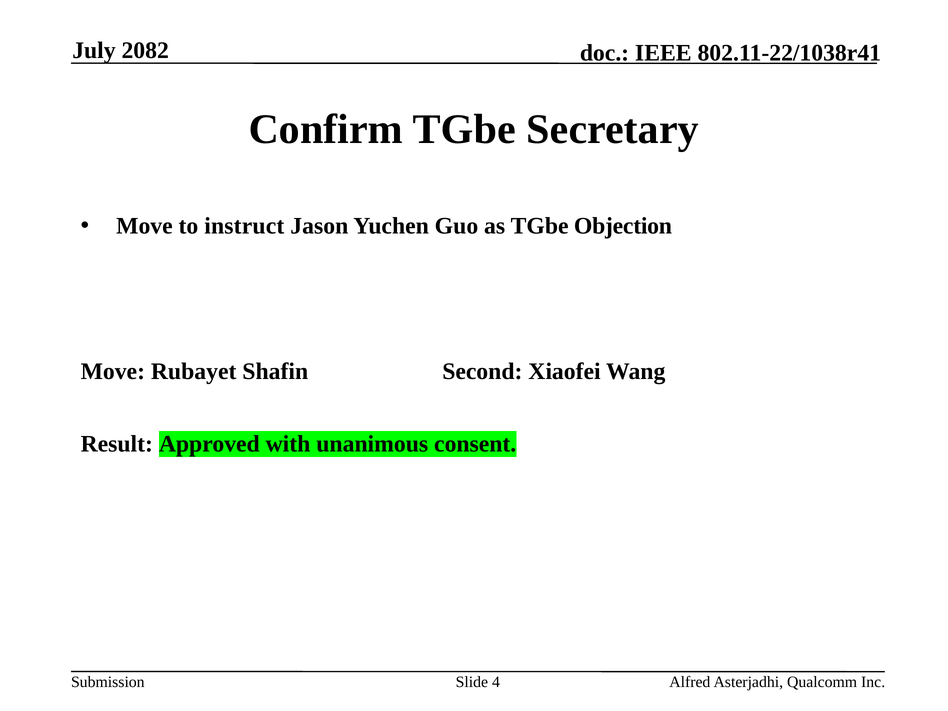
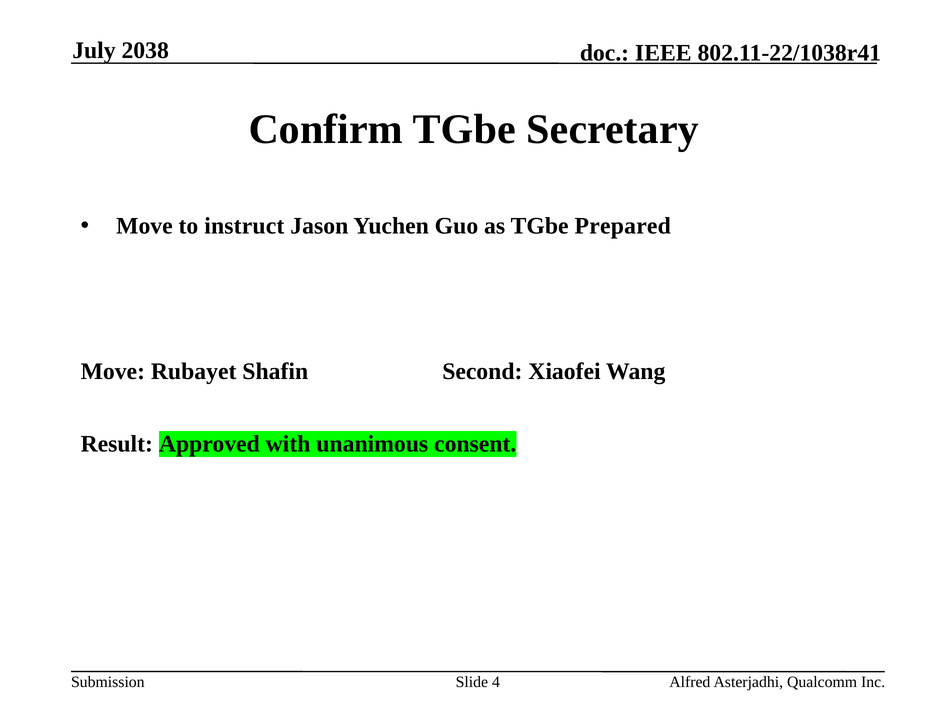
2082: 2082 -> 2038
Objection: Objection -> Prepared
